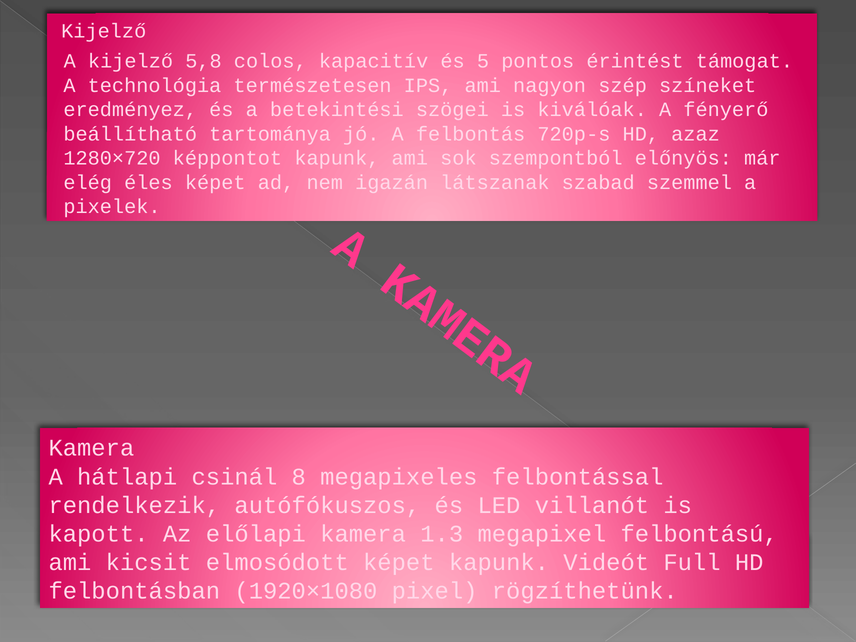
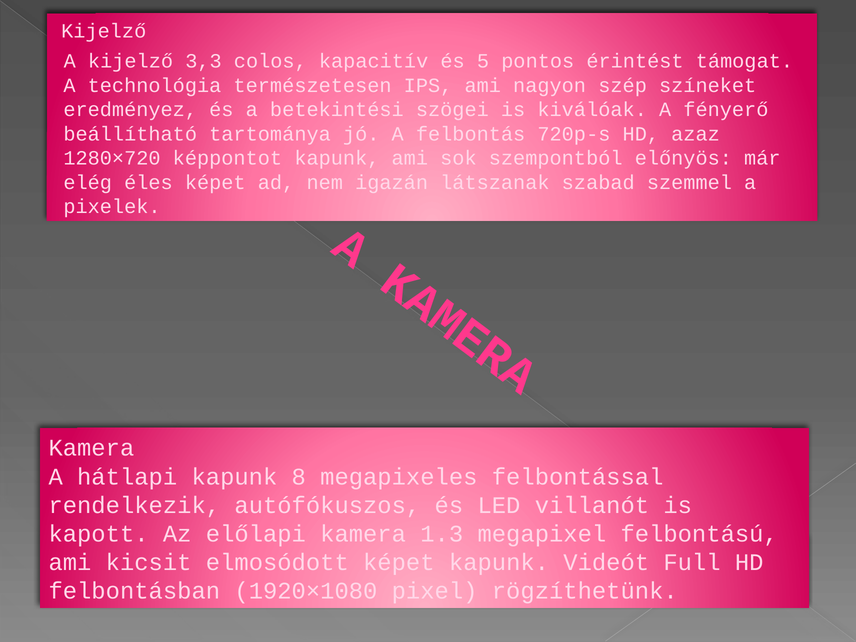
5,8: 5,8 -> 3,3
hátlapi csinál: csinál -> kapunk
